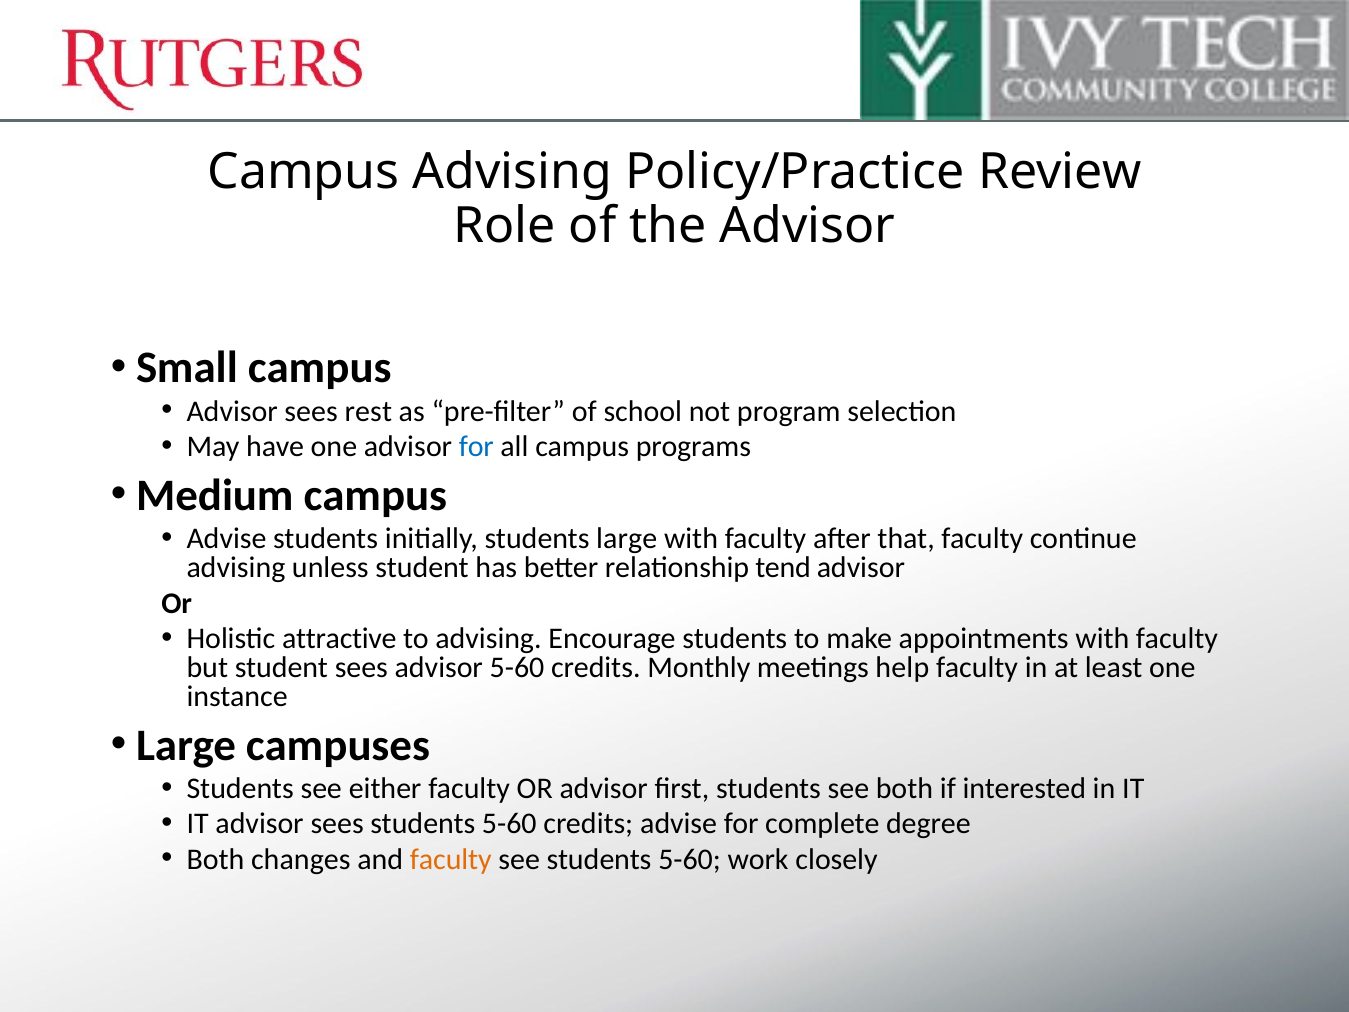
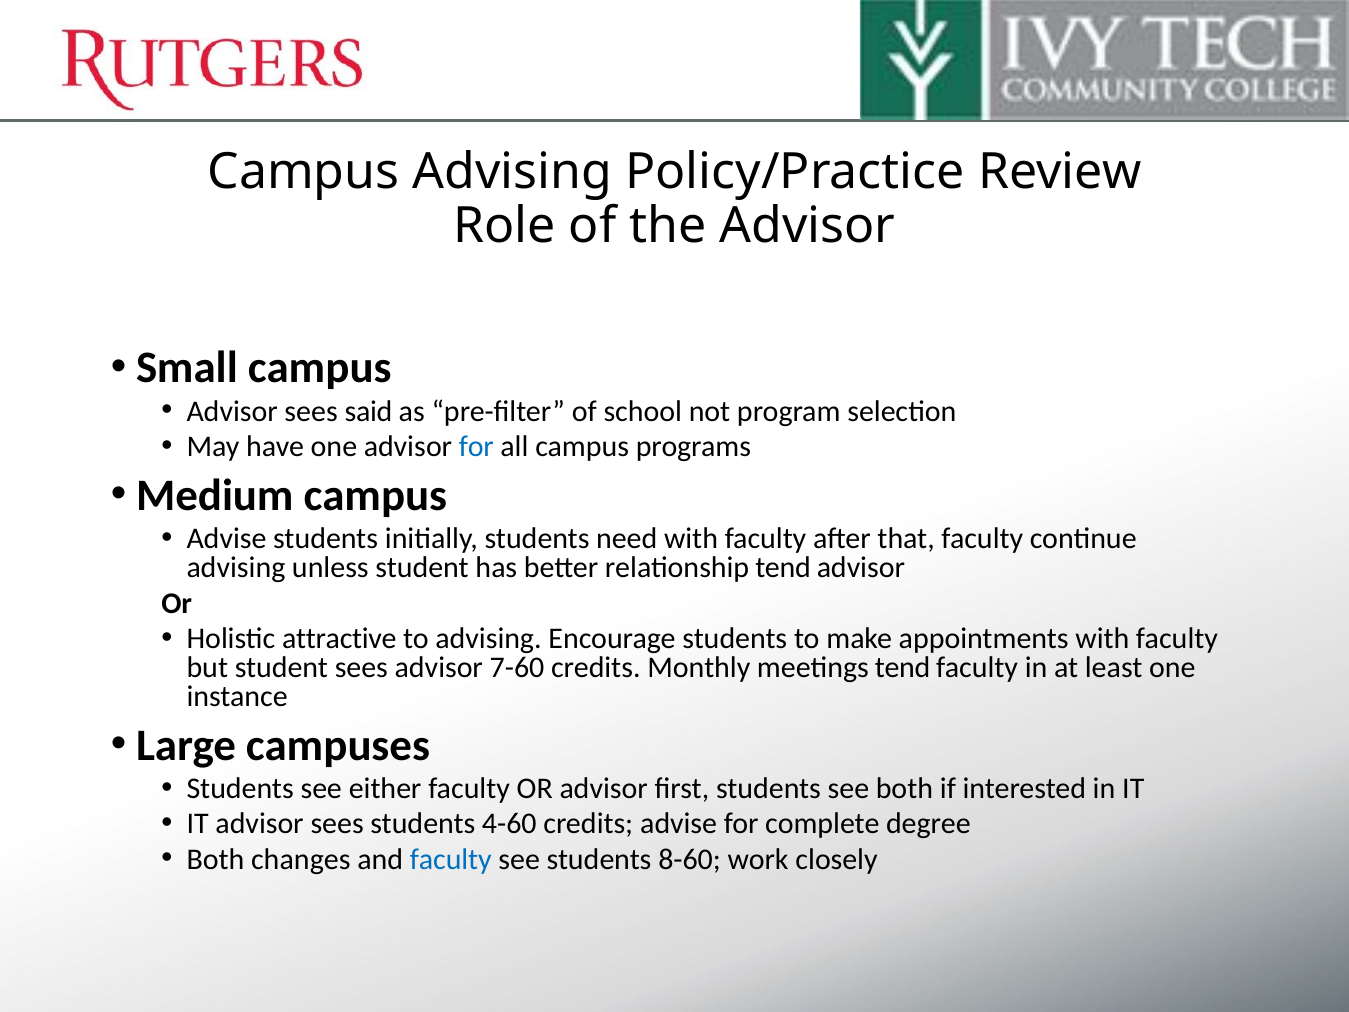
rest: rest -> said
students large: large -> need
advisor 5-60: 5-60 -> 7-60
meetings help: help -> tend
sees students 5-60: 5-60 -> 4-60
faculty at (451, 859) colour: orange -> blue
see students 5-60: 5-60 -> 8-60
